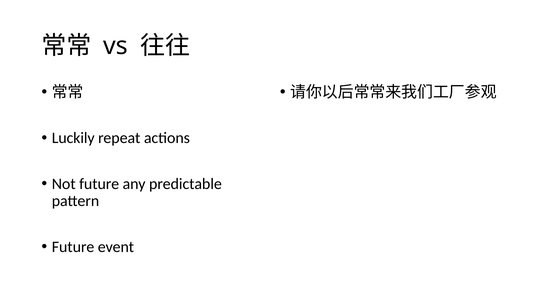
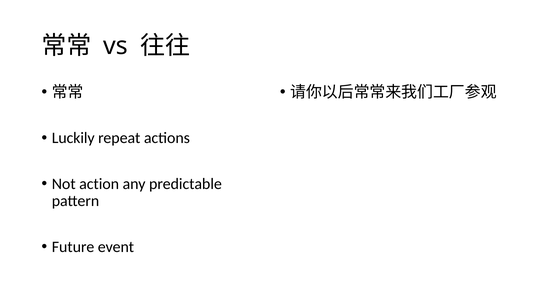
Not future: future -> action
